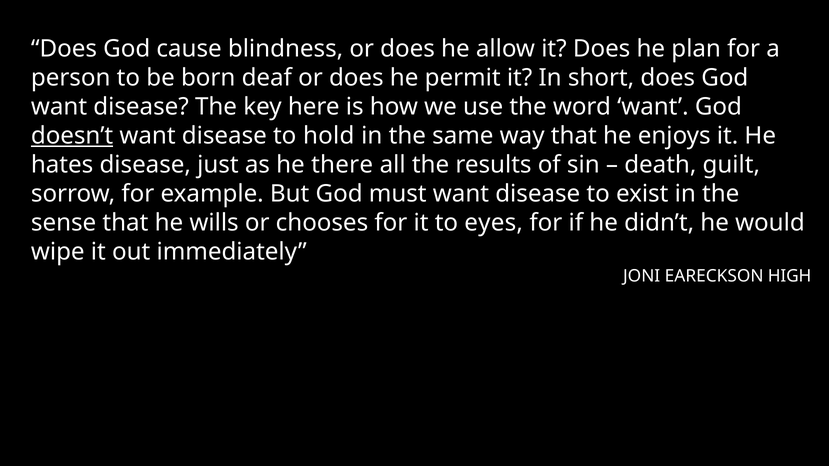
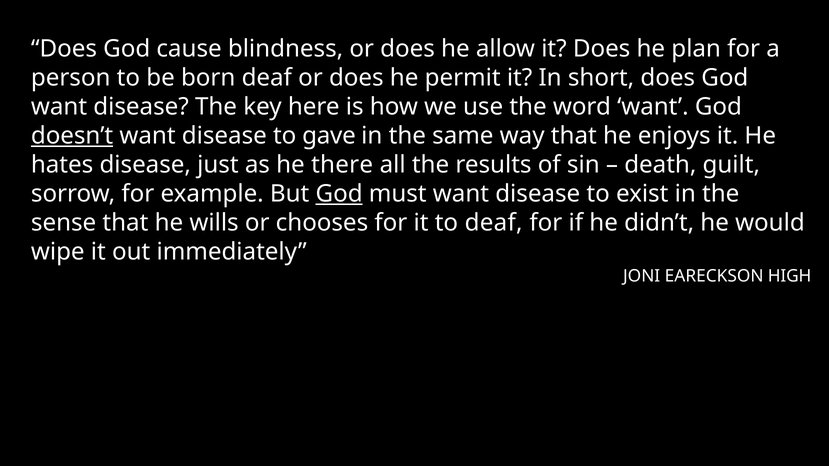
hold: hold -> gave
God at (339, 194) underline: none -> present
to eyes: eyes -> deaf
